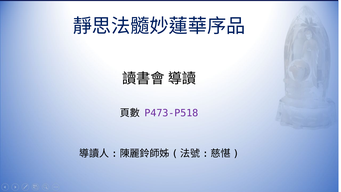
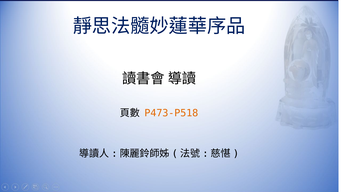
P473-P518 colour: purple -> orange
